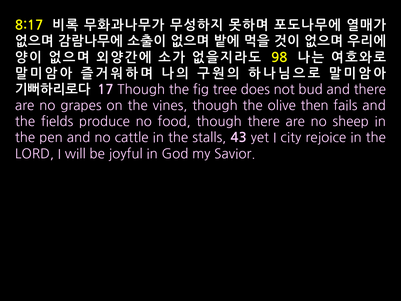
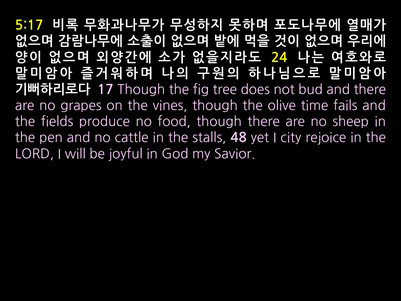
8:17: 8:17 -> 5:17
98: 98 -> 24
then: then -> time
43: 43 -> 48
